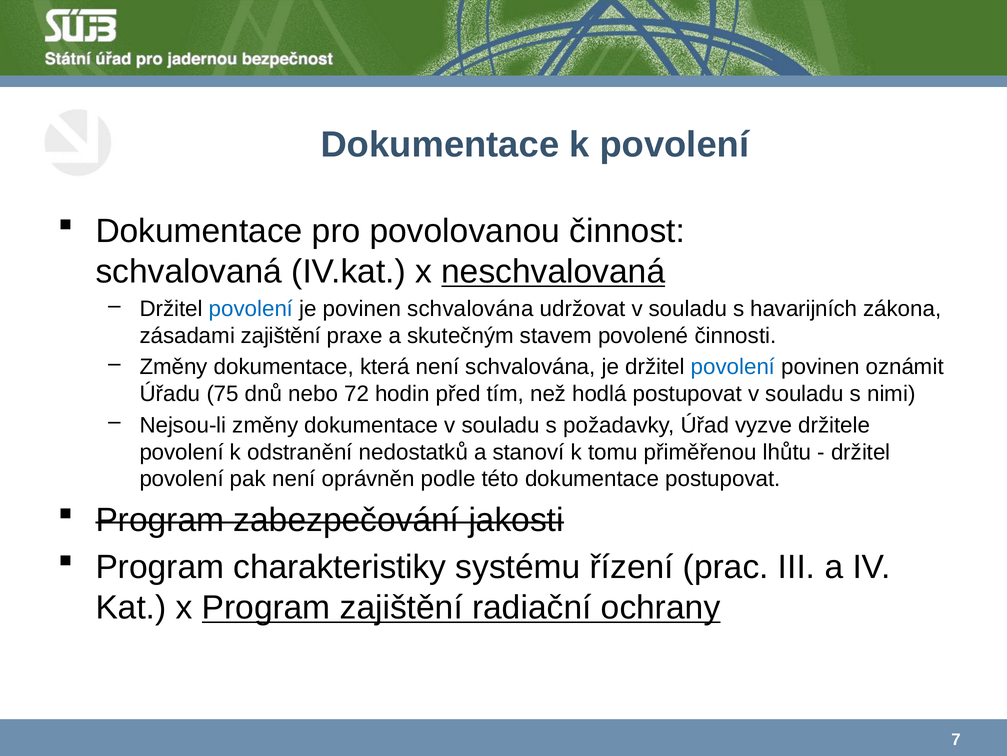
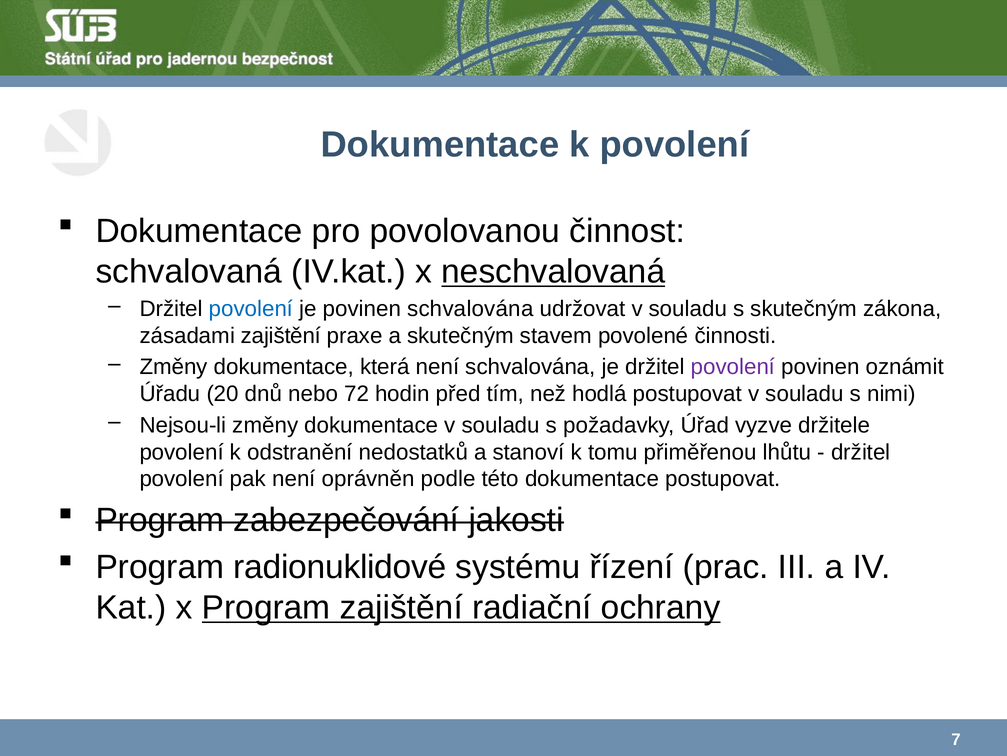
s havarijních: havarijních -> skutečným
povolení at (733, 367) colour: blue -> purple
75: 75 -> 20
charakteristiky: charakteristiky -> radionuklidové
